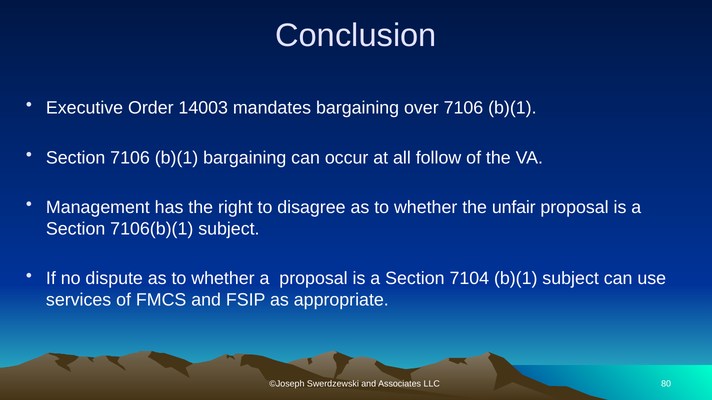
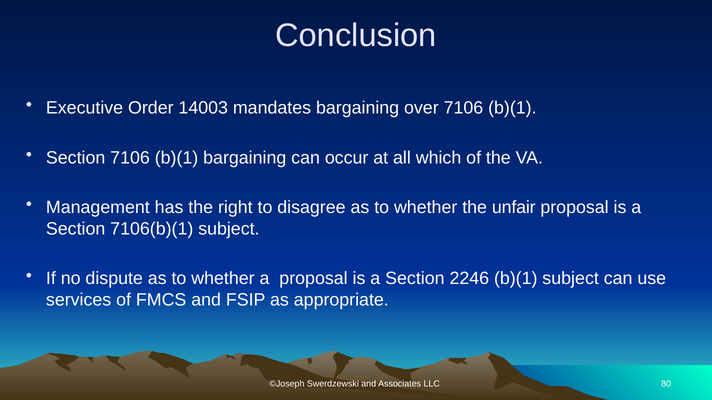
follow: follow -> which
7104: 7104 -> 2246
